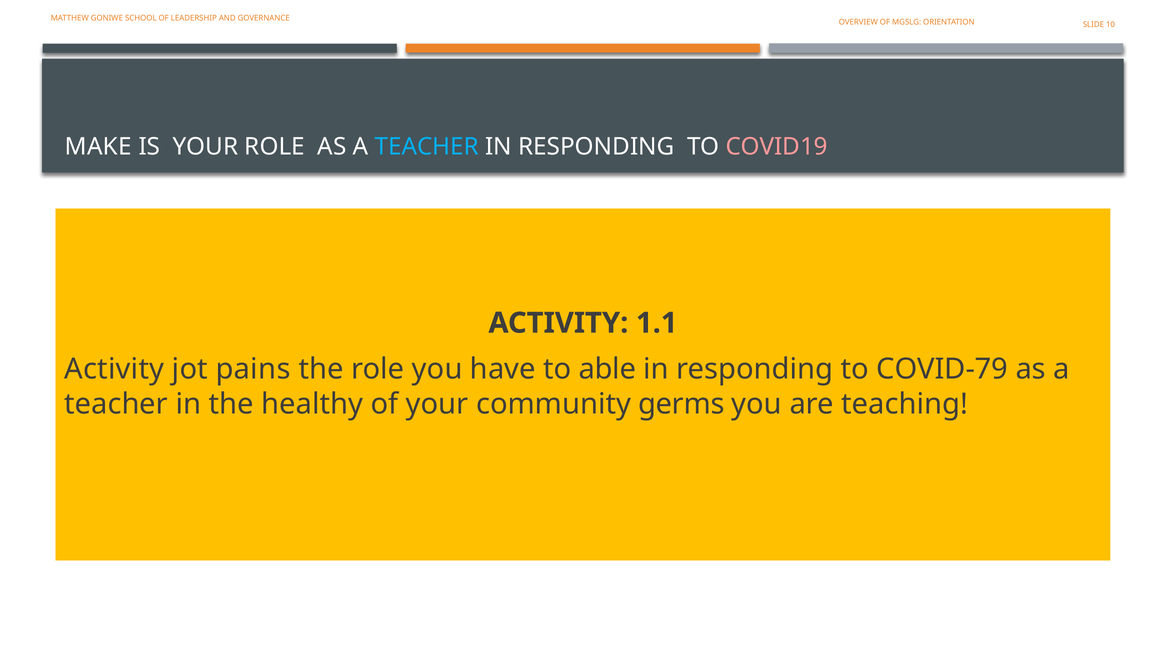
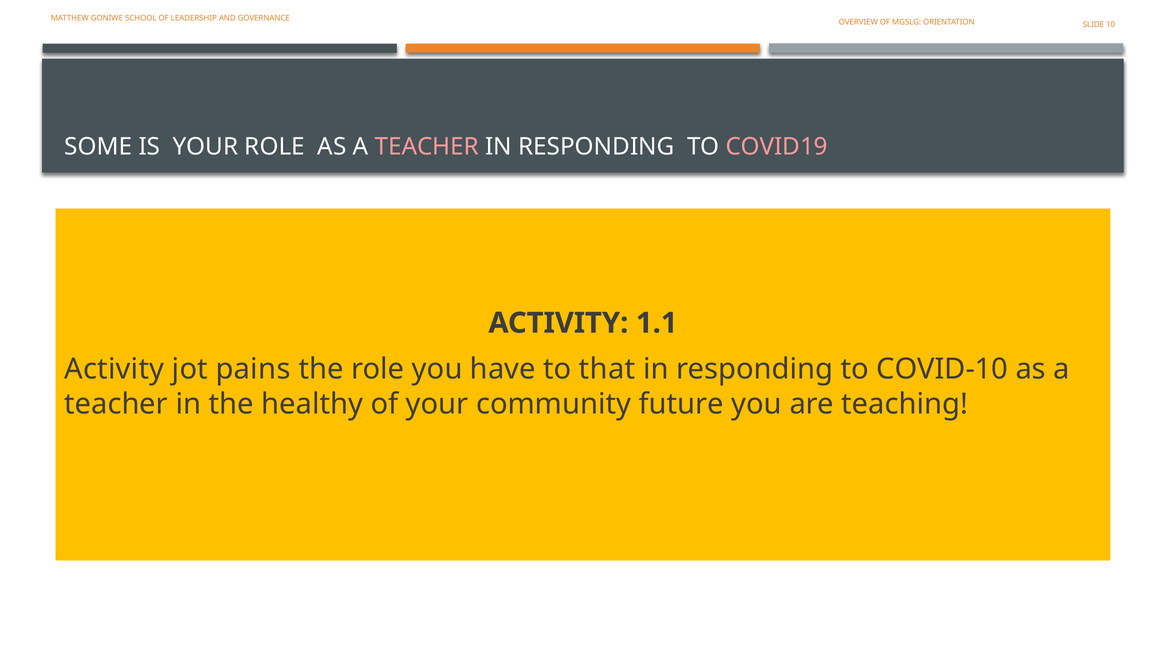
MAKE: MAKE -> SOME
TEACHER at (427, 147) colour: light blue -> pink
able: able -> that
COVID-79: COVID-79 -> COVID-10
germs: germs -> future
